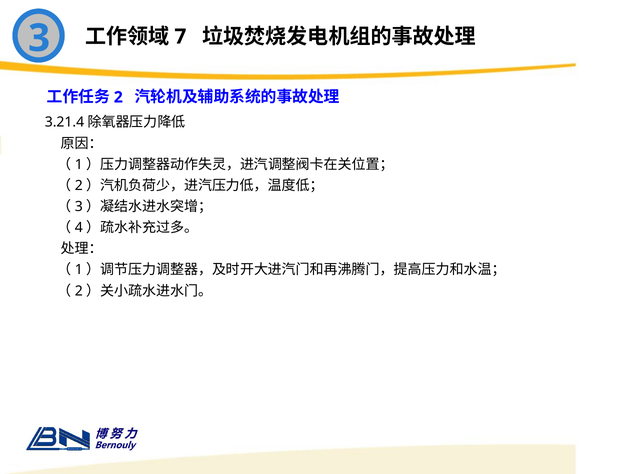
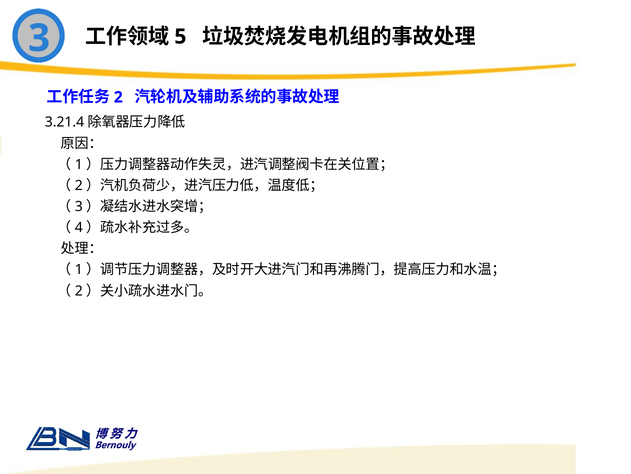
7: 7 -> 5
